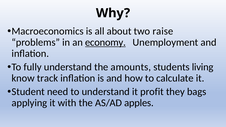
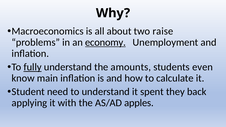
fully underline: none -> present
living: living -> even
track: track -> main
profit: profit -> spent
bags: bags -> back
